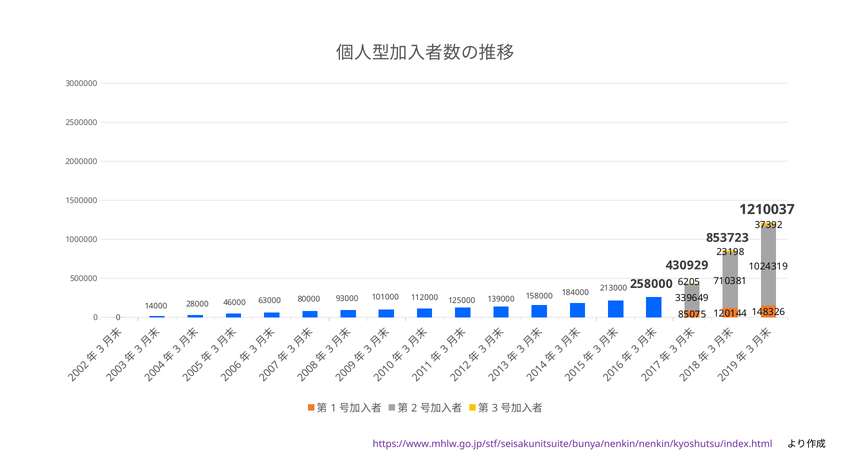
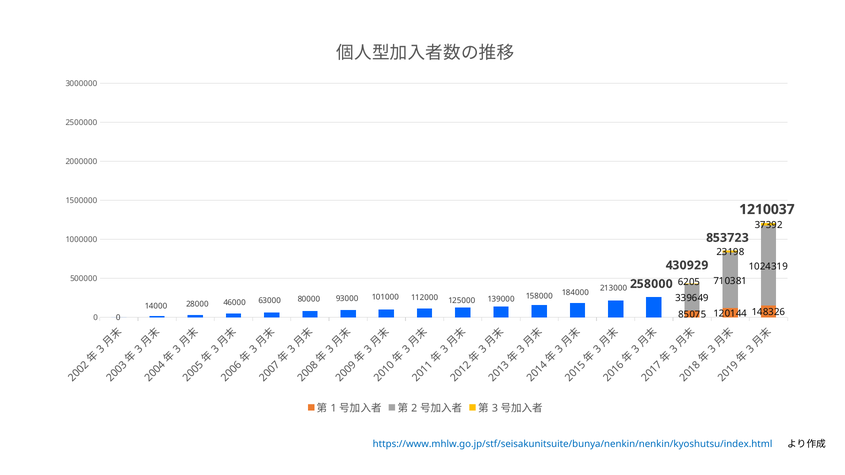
https://www.mhlw.go.jp/stf/seisakunitsuite/bunya/nenkin/nenkin/kyoshutsu/index.html colour: purple -> blue
